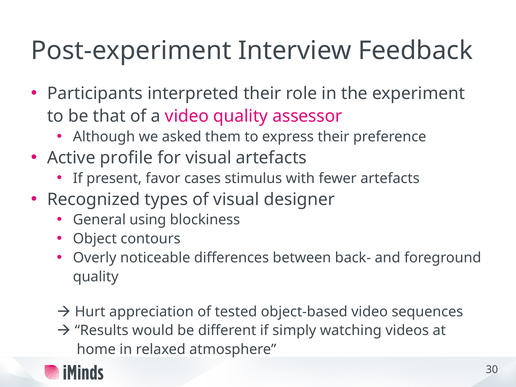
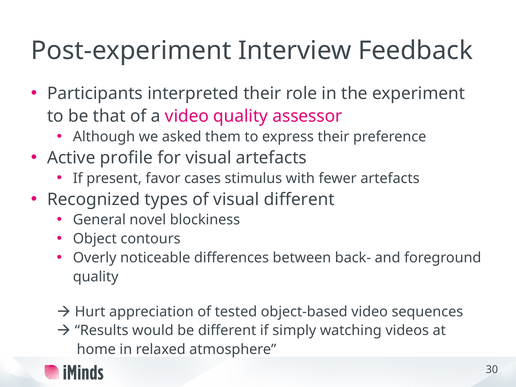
visual designer: designer -> different
using: using -> novel
